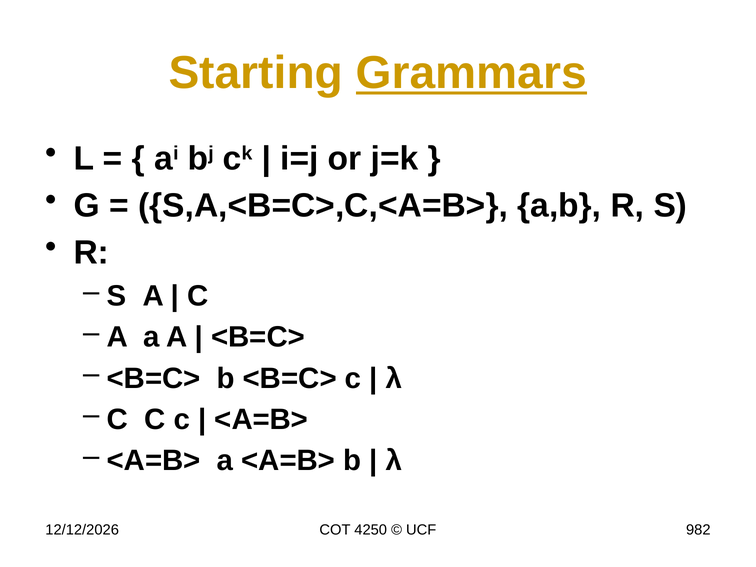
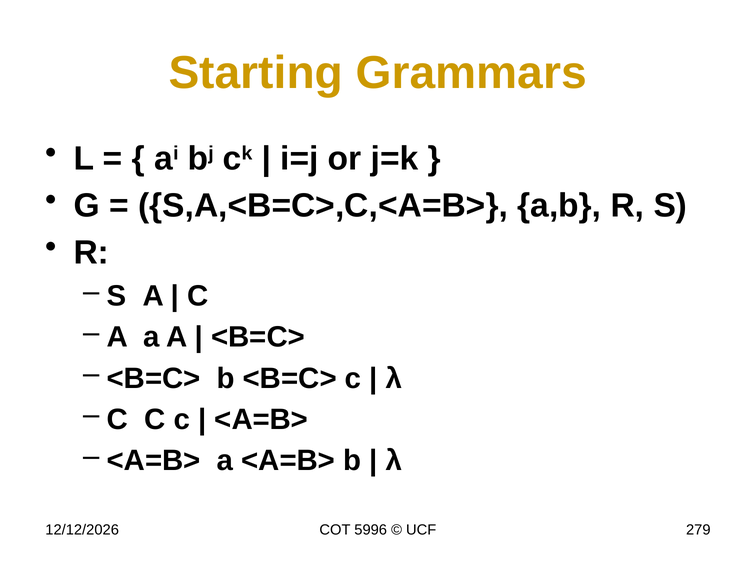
Grammars underline: present -> none
4250: 4250 -> 5996
982: 982 -> 279
